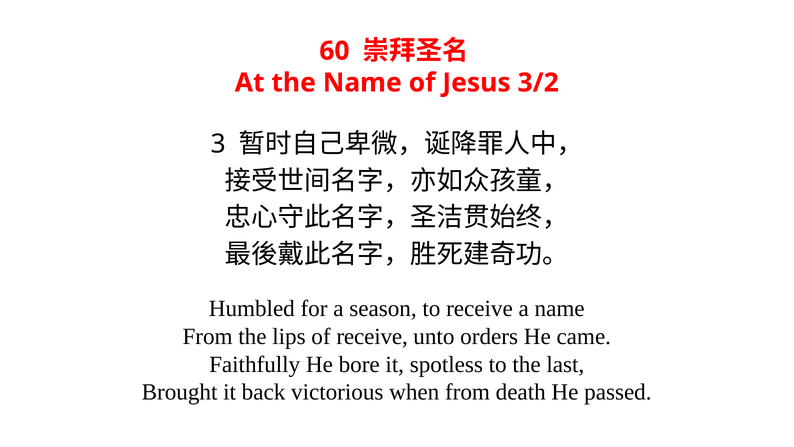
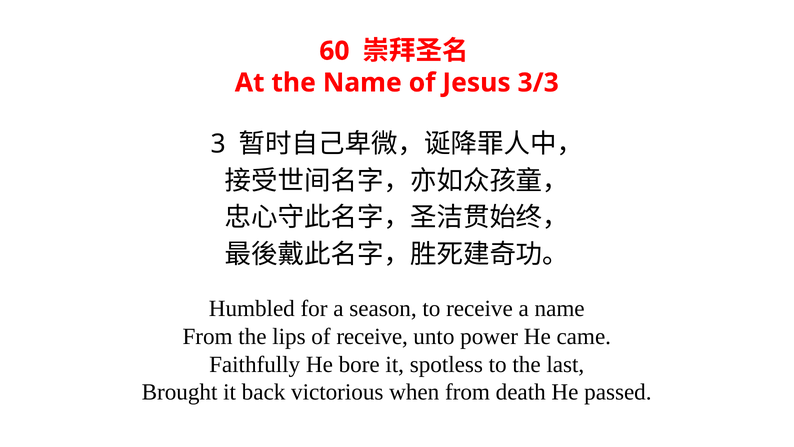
3/2: 3/2 -> 3/3
orders: orders -> power
